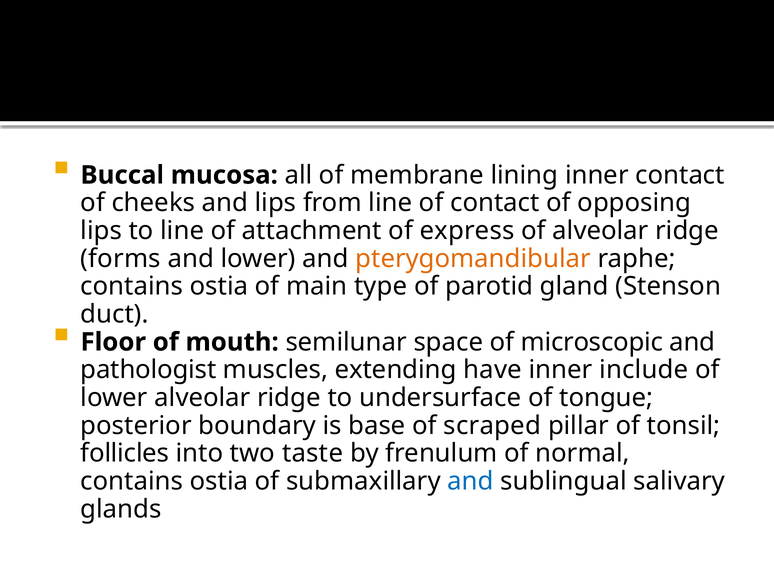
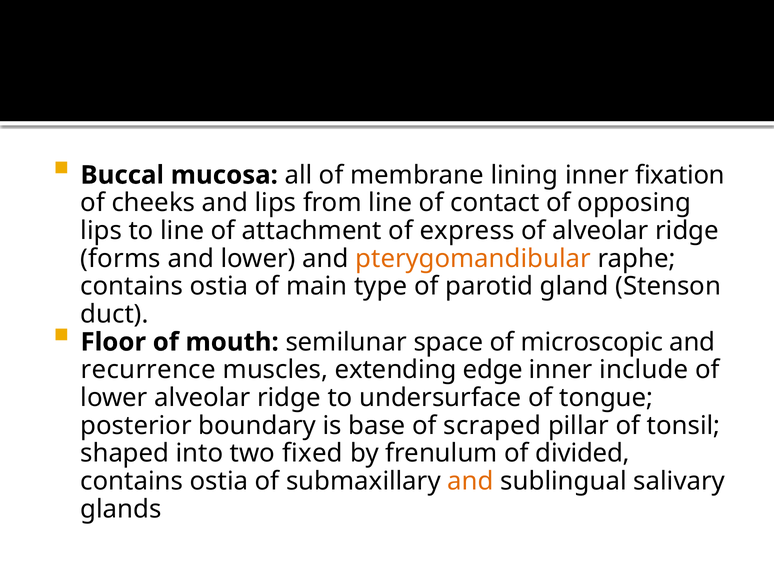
inner contact: contact -> fixation
pathologist: pathologist -> recurrence
have: have -> edge
follicles: follicles -> shaped
taste: taste -> fixed
normal: normal -> divided
and at (471, 482) colour: blue -> orange
